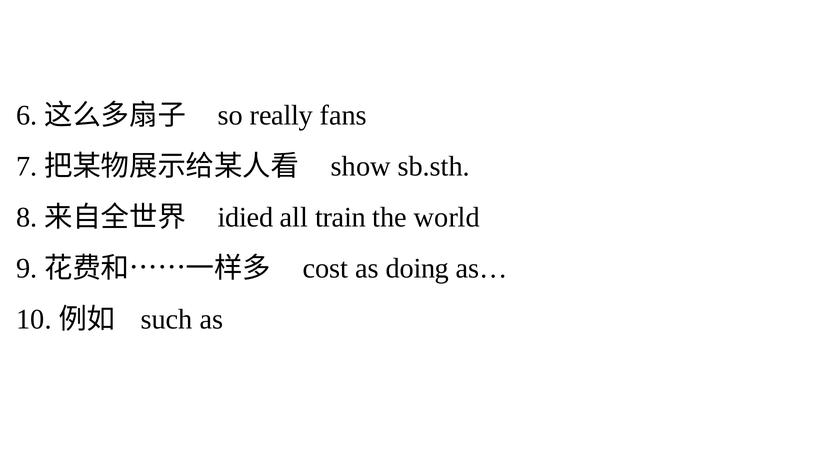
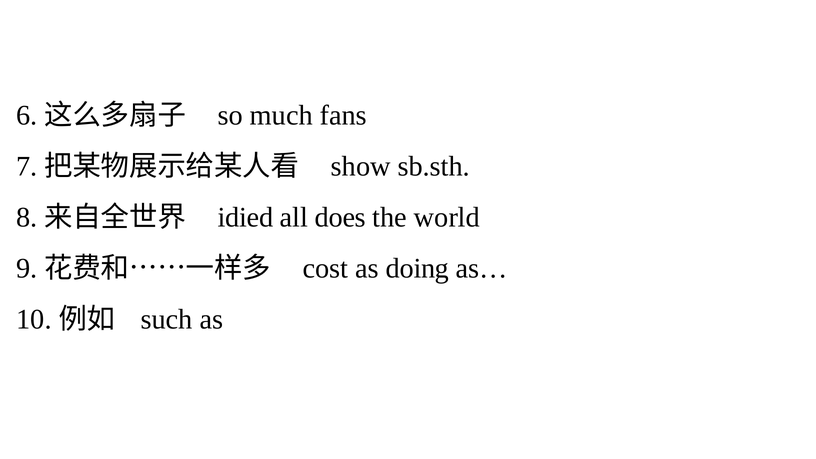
really: really -> much
train: train -> does
